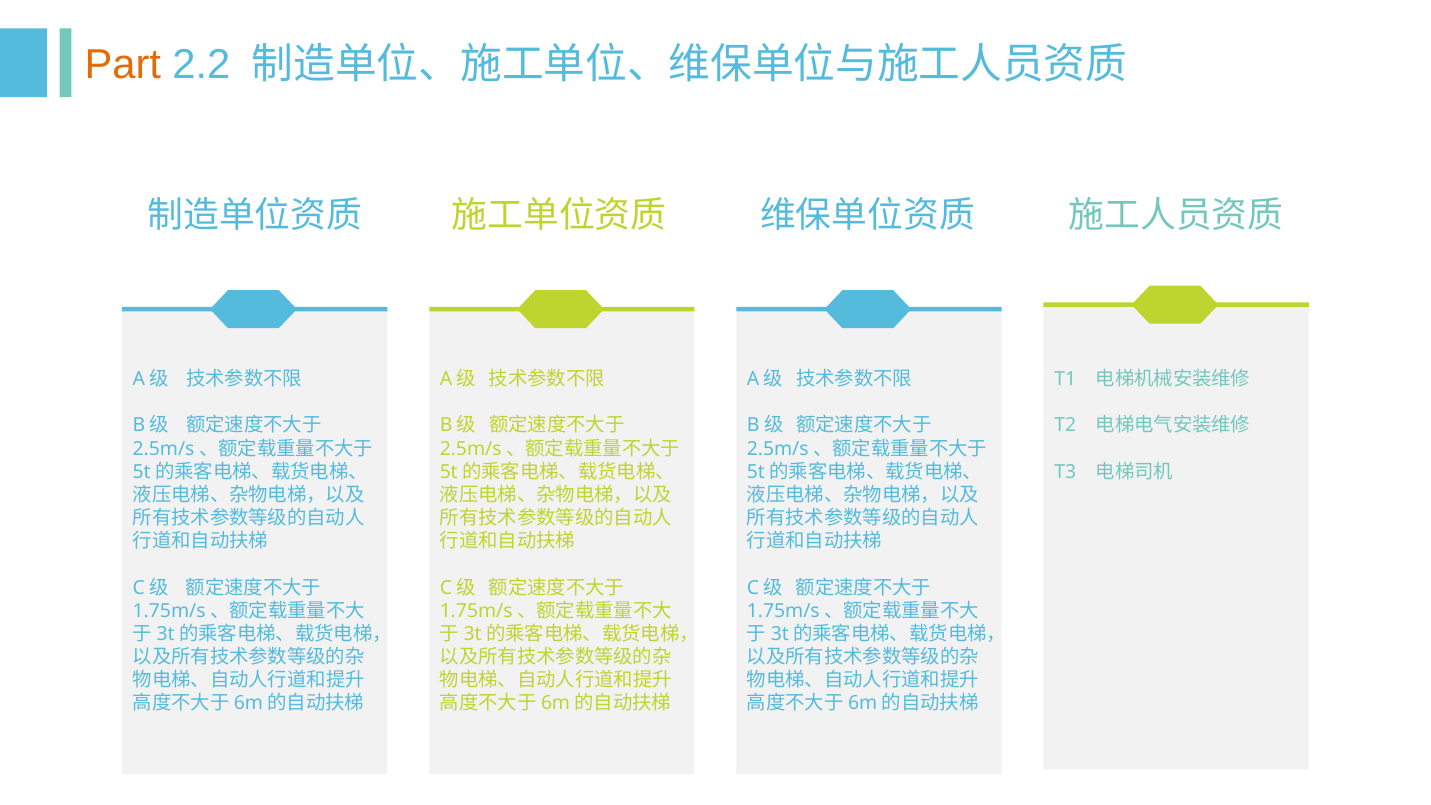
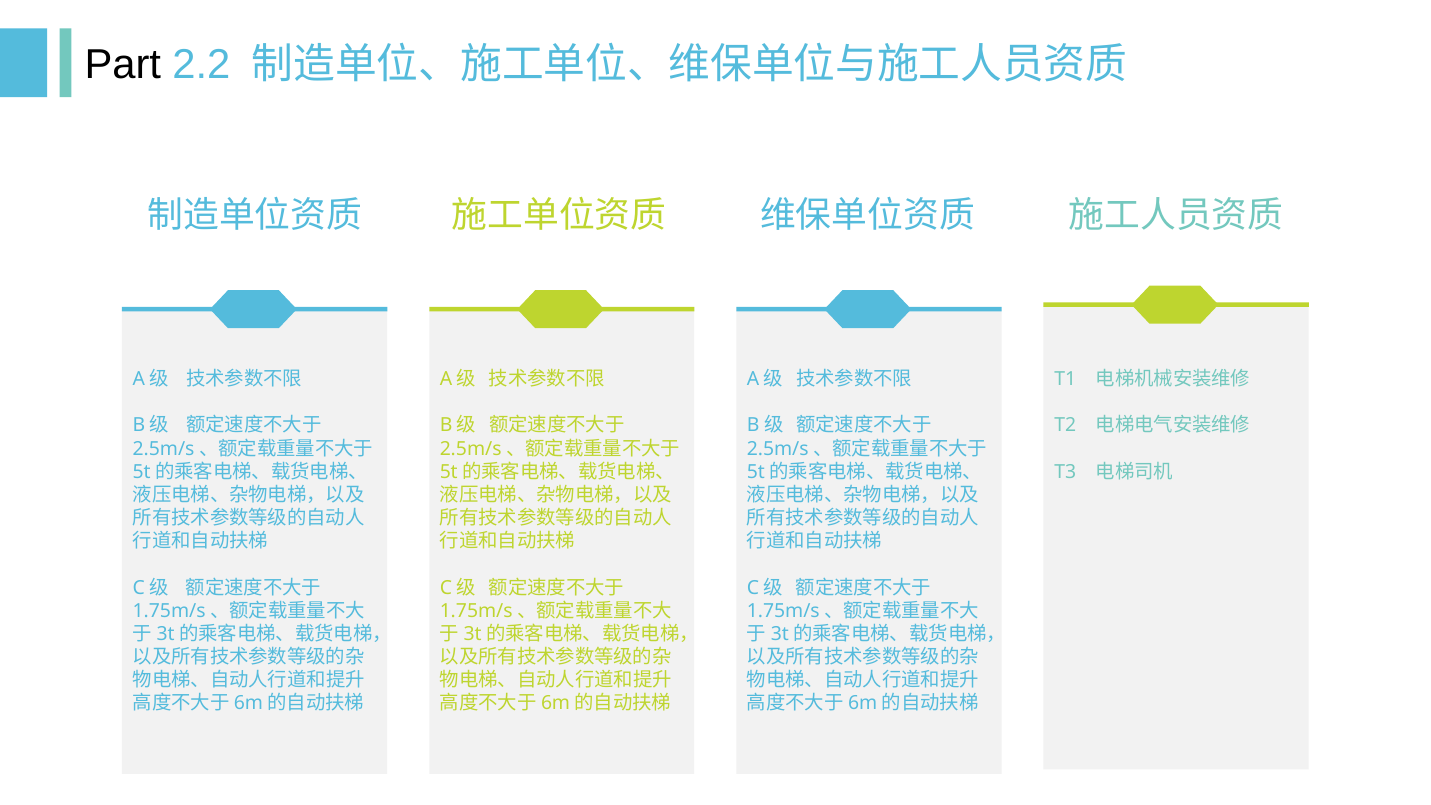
Part colour: orange -> black
